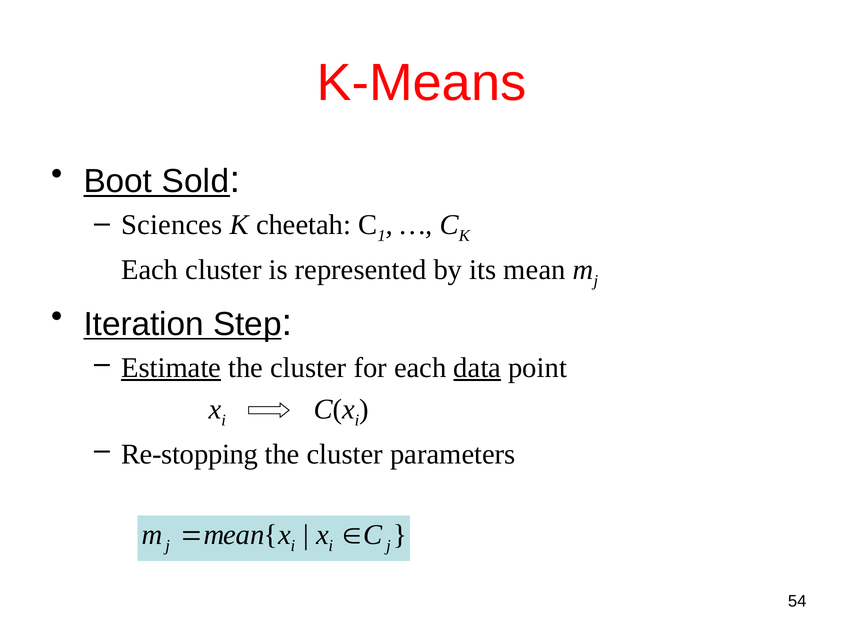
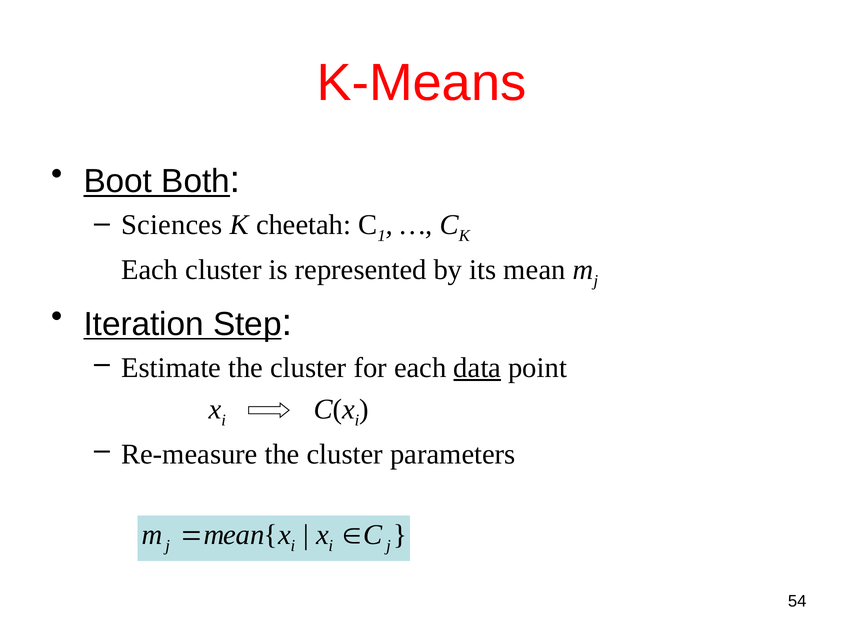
Sold: Sold -> Both
Estimate underline: present -> none
Re-stopping: Re-stopping -> Re-measure
